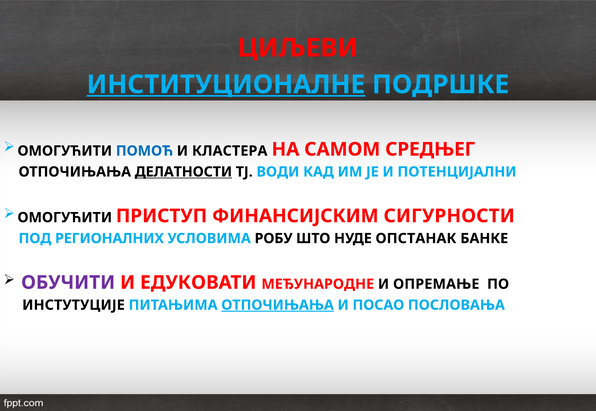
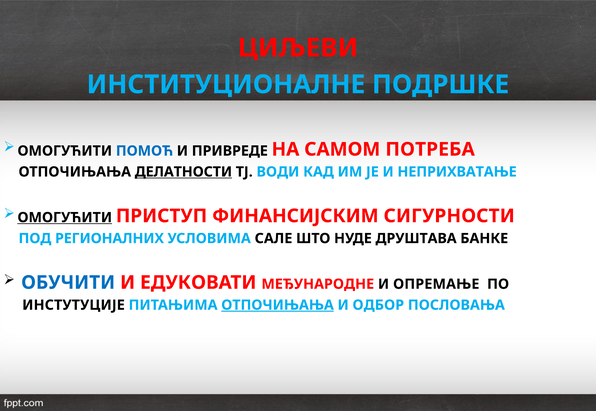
ИНСТИТУЦИОНАЛНЕ underline: present -> none
КЛАСТЕРА: КЛАСТЕРА -> ПРИВРЕДЕ
СРЕДЊЕГ: СРЕДЊЕГ -> ПОТРЕБА
ПОТЕНЦИЈАЛНИ: ПОТЕНЦИЈАЛНИ -> НЕПРИХВАТАЊЕ
ОМОГУЋИТИ at (65, 217) underline: none -> present
РОБУ: РОБУ -> САЛЕ
ОПСТАНАК: ОПСТАНАК -> ДРУШТАВА
ОБУЧИТИ colour: purple -> blue
ПОСАО: ПОСАО -> ОДБОР
